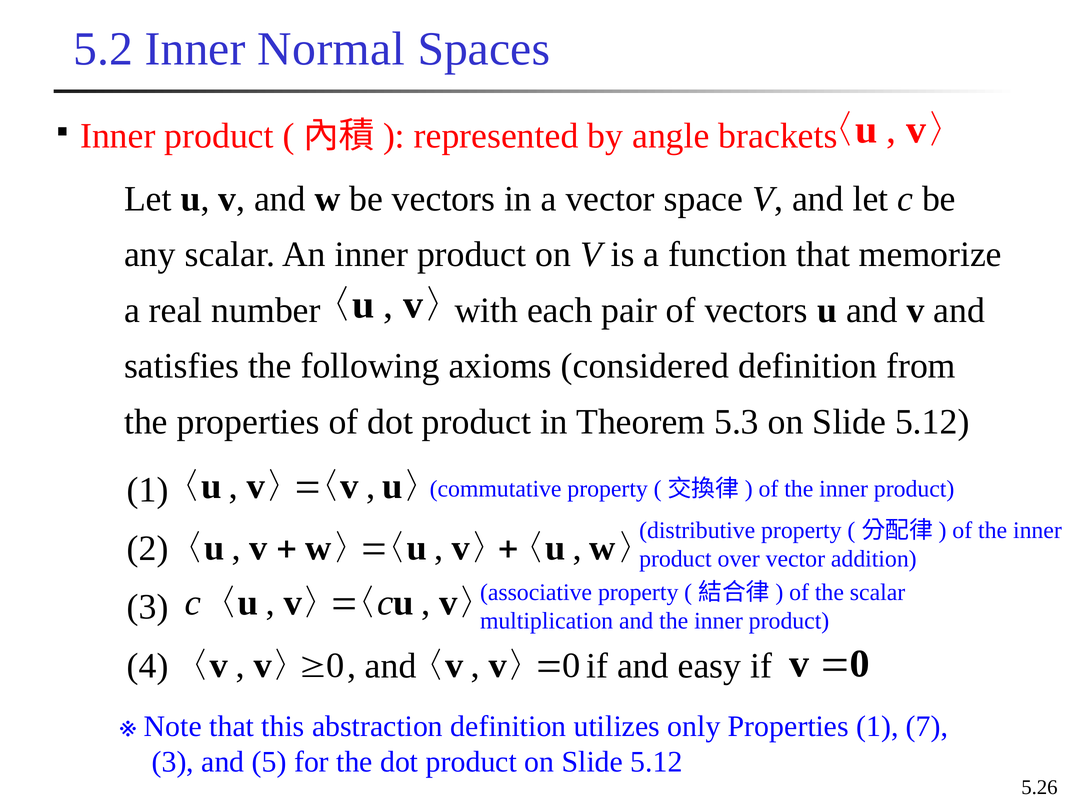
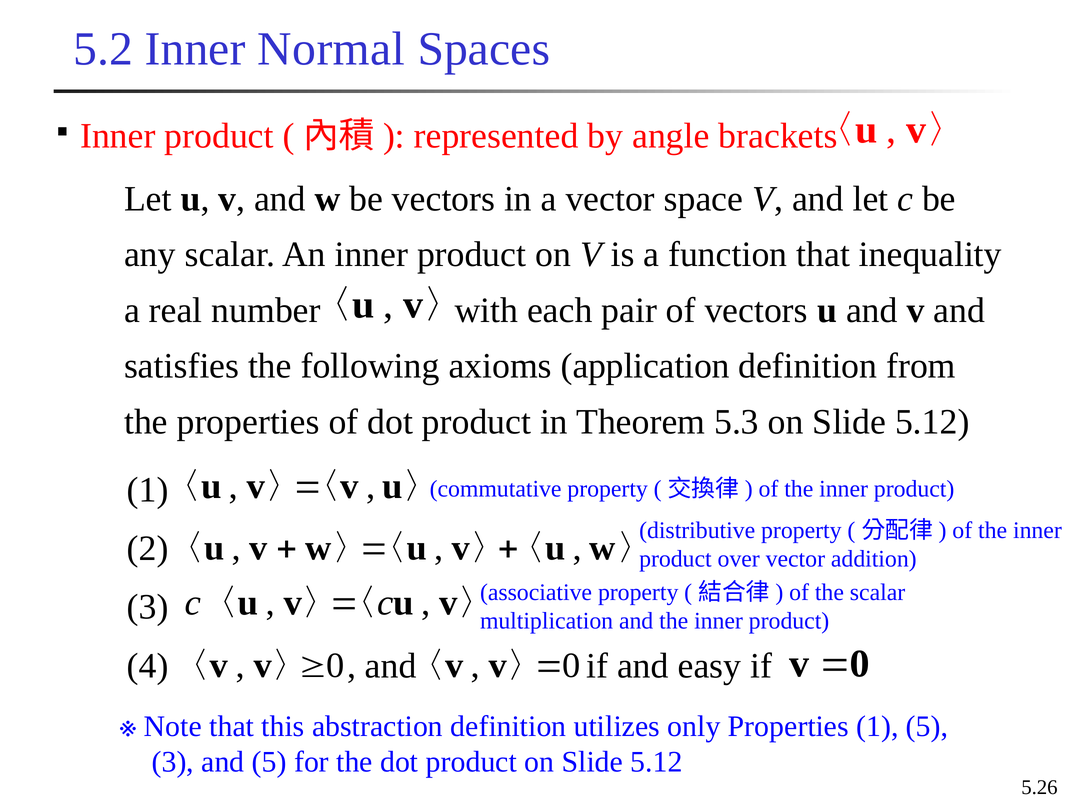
memorize: memorize -> inequality
considered: considered -> application
1 7: 7 -> 5
